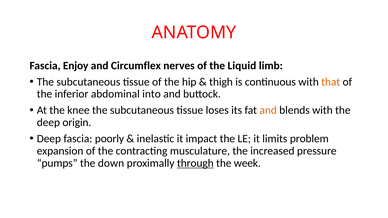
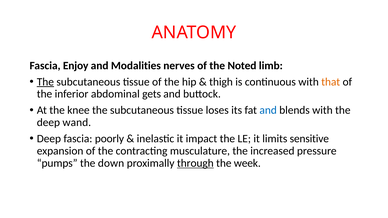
Circumflex: Circumflex -> Modalities
Liquid: Liquid -> Noted
The at (45, 82) underline: none -> present
into: into -> gets
and at (268, 110) colour: orange -> blue
origin: origin -> wand
problem: problem -> sensitive
